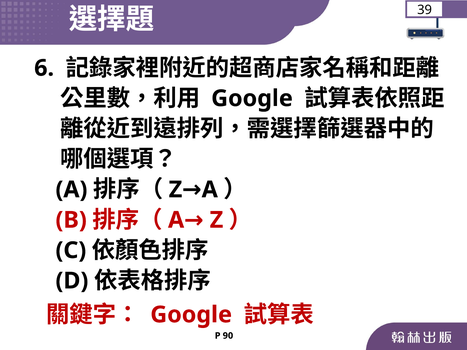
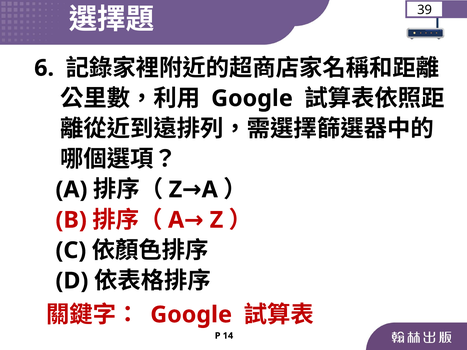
90: 90 -> 14
